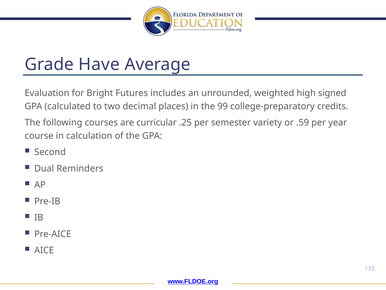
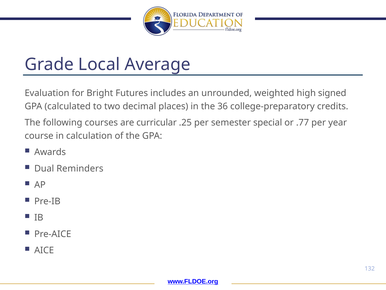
Have: Have -> Local
99: 99 -> 36
variety: variety -> special
.59: .59 -> .77
Second: Second -> Awards
